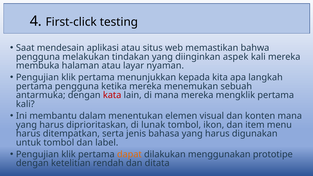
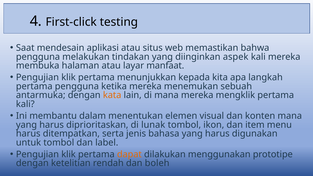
nyaman: nyaman -> manfaat
kata colour: red -> orange
ditata: ditata -> boleh
